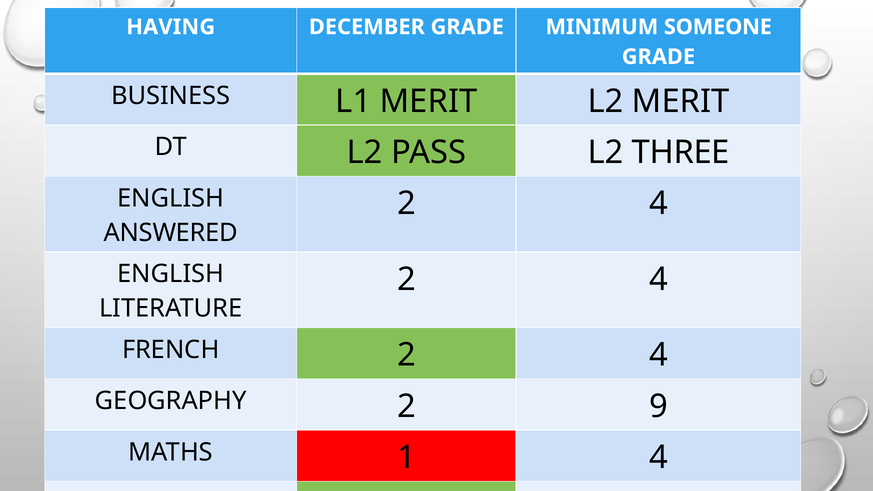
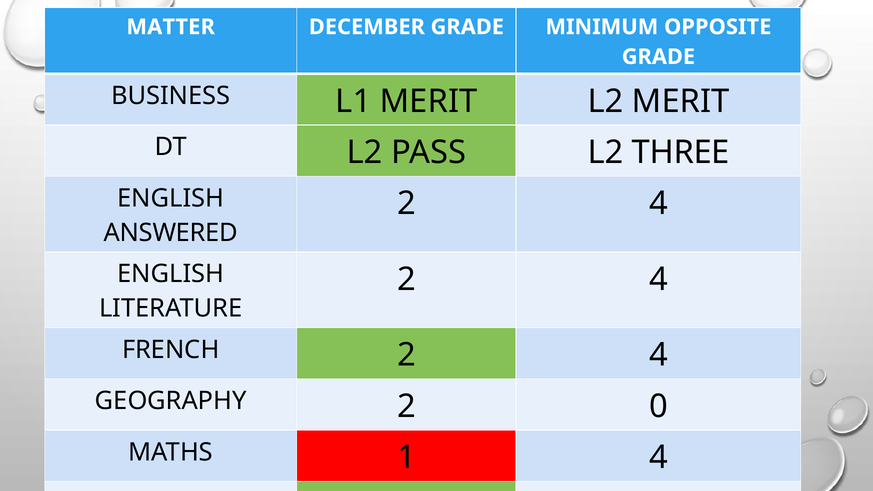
HAVING: HAVING -> MATTER
SOMEONE: SOMEONE -> OPPOSITE
9: 9 -> 0
